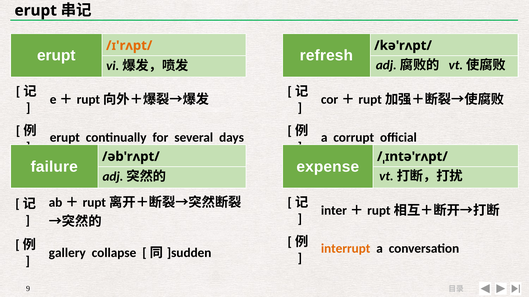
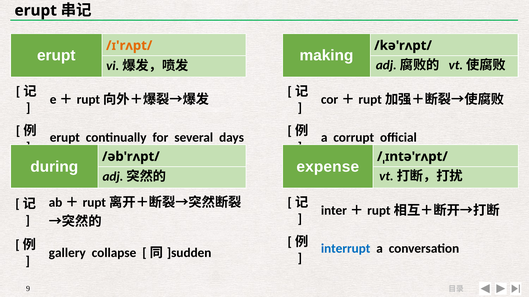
refresh: refresh -> making
failure: failure -> during
interrupt colour: orange -> blue
